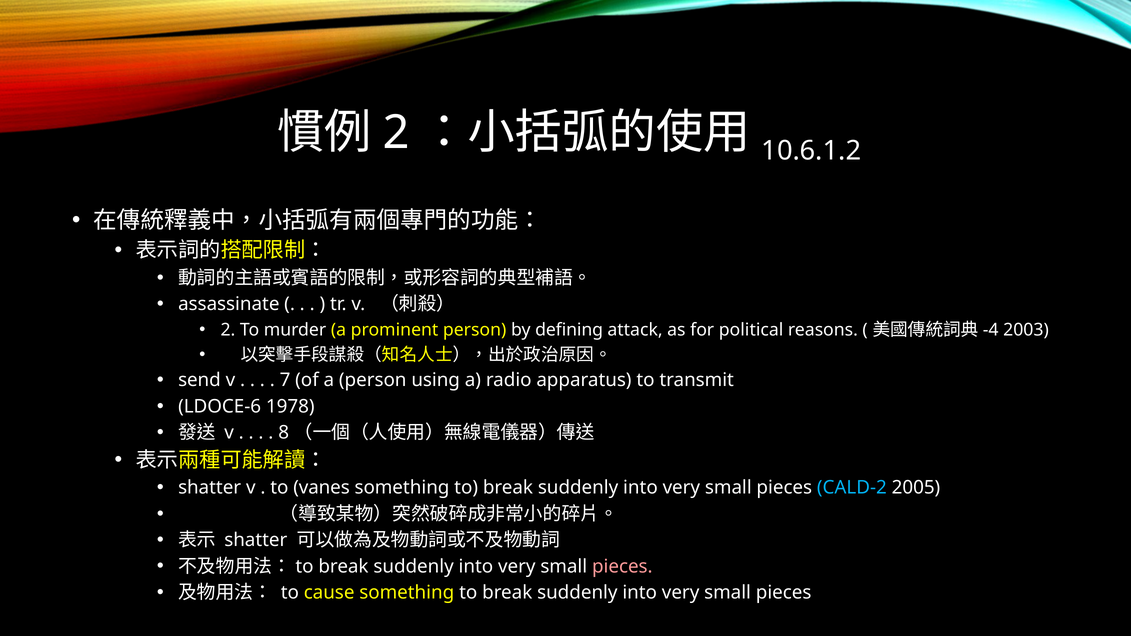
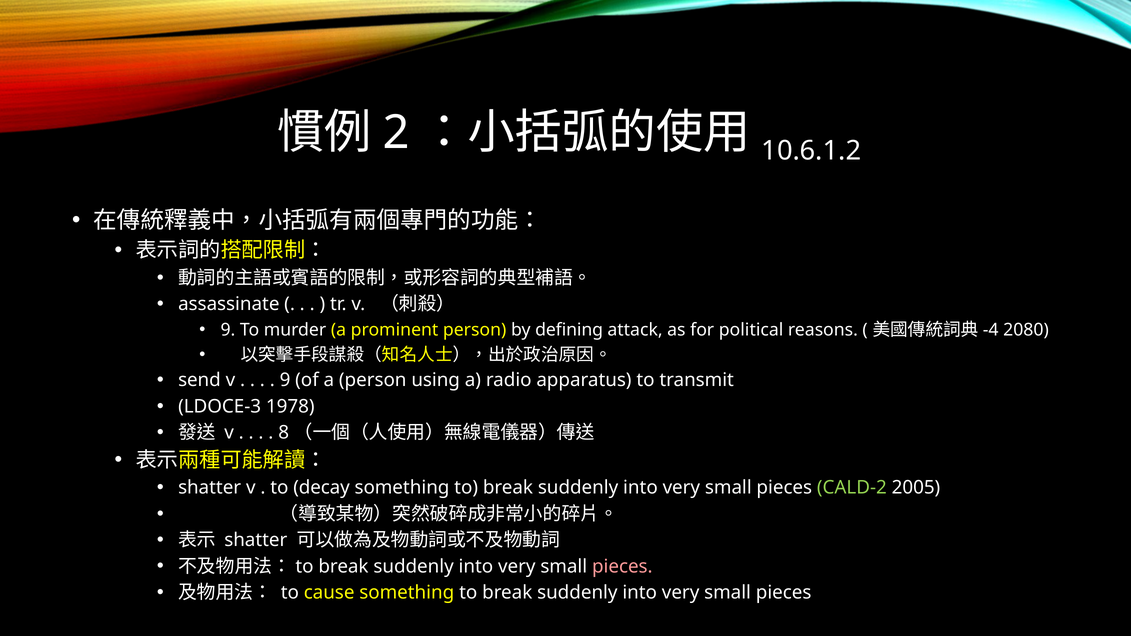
2 at (228, 330): 2 -> 9
2003: 2003 -> 2080
7 at (285, 380): 7 -> 9
LDOCE-6: LDOCE-6 -> LDOCE-3
vanes: vanes -> decay
CALD-2 colour: light blue -> light green
